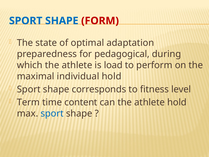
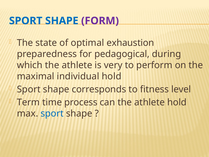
FORM colour: red -> purple
adaptation: adaptation -> exhaustion
load: load -> very
content: content -> process
